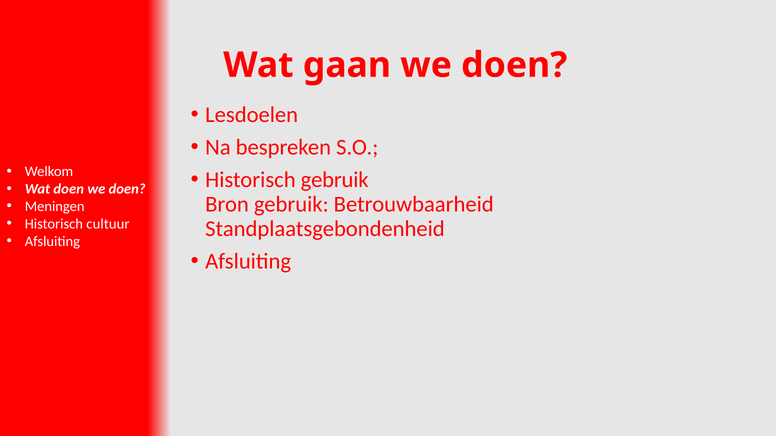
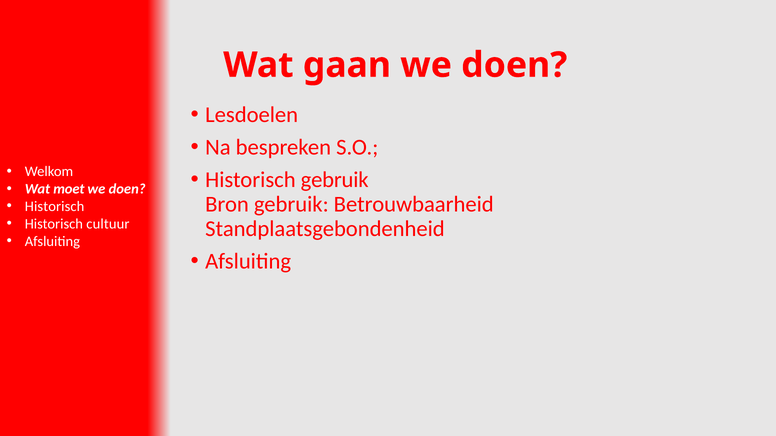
Wat doen: doen -> moet
Meningen at (55, 207): Meningen -> Historisch
